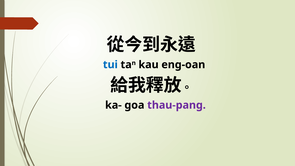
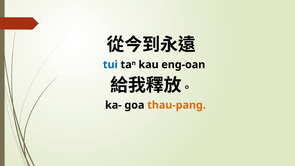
thau-pang colour: purple -> orange
